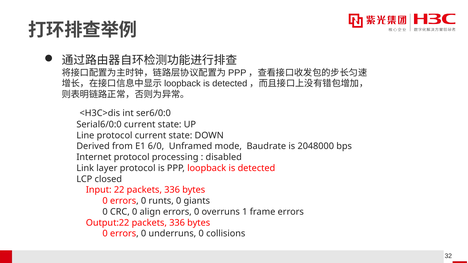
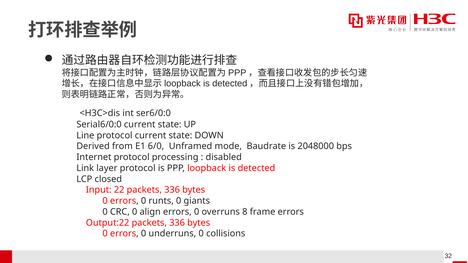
1: 1 -> 8
